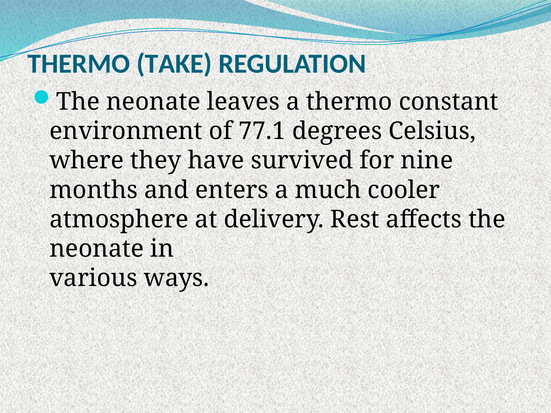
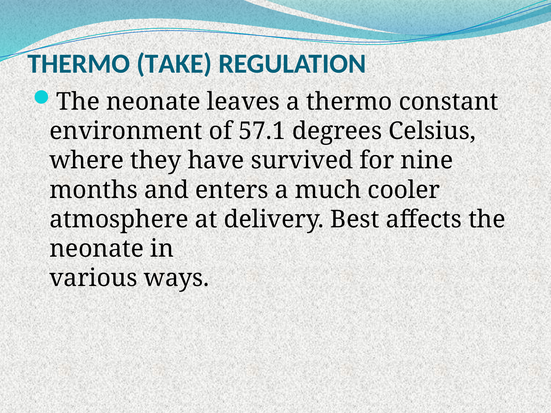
77.1: 77.1 -> 57.1
Rest: Rest -> Best
